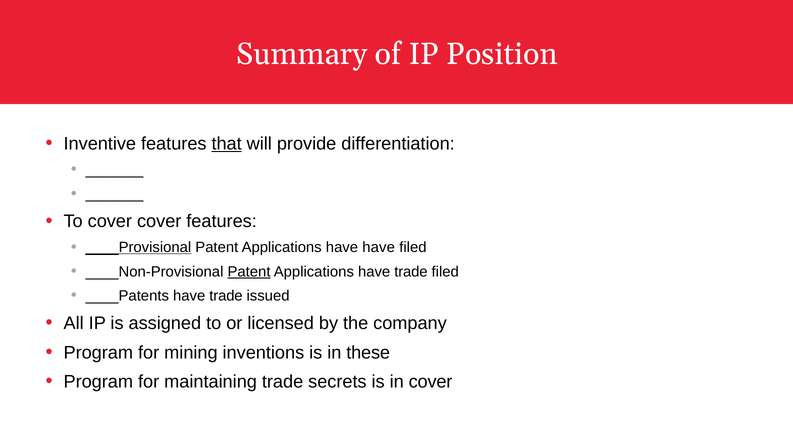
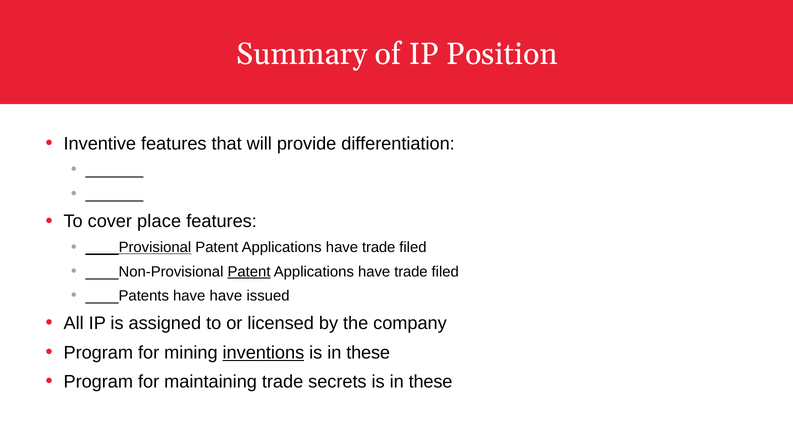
that underline: present -> none
cover cover: cover -> place
have at (379, 247): have -> trade
____Patents have trade: trade -> have
inventions underline: none -> present
secrets is in cover: cover -> these
